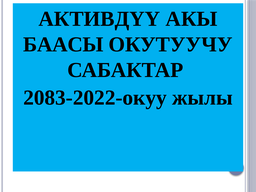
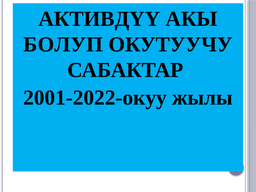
БААСЫ: БААСЫ -> БОЛУП
2083-2022-окуу: 2083-2022-окуу -> 2001-2022-окуу
